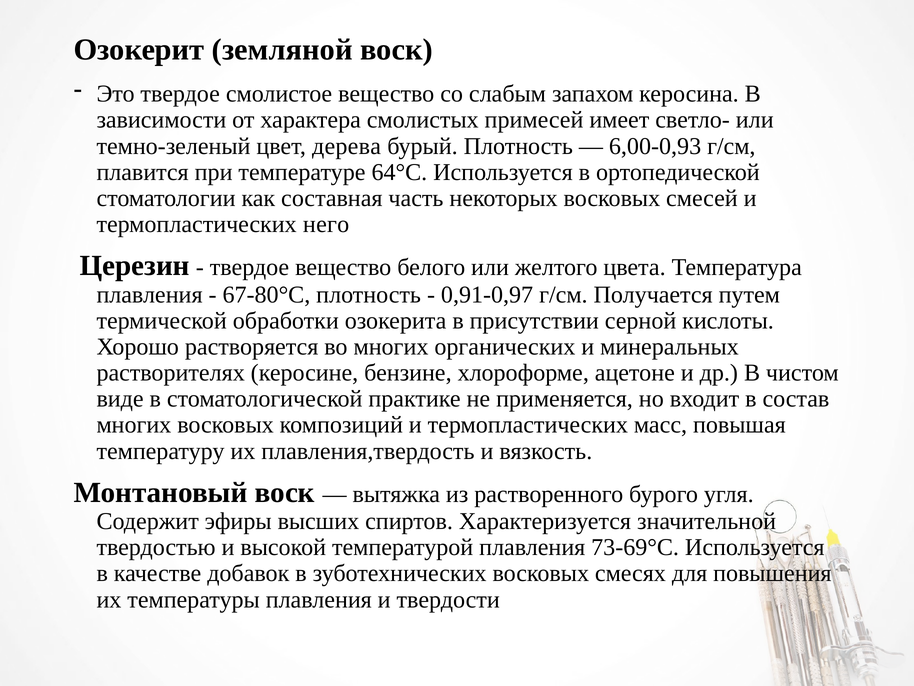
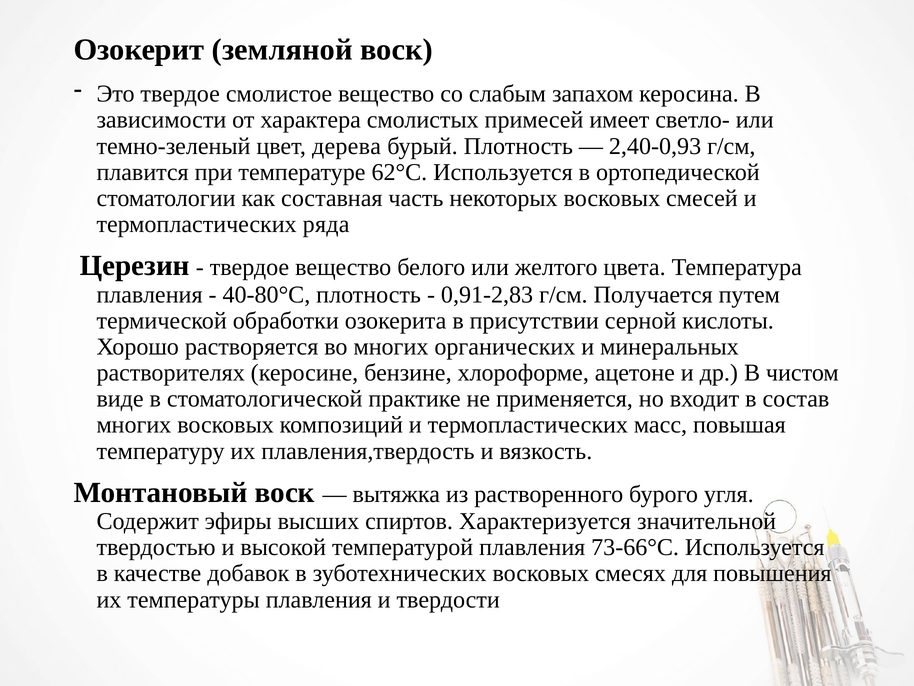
6,00-0,93: 6,00-0,93 -> 2,40-0,93
64°С: 64°С -> 62°С
него: него -> ряда
67-80°С: 67-80°С -> 40-80°С
0,91-0,97: 0,91-0,97 -> 0,91-2,83
73-69°С: 73-69°С -> 73-66°С
